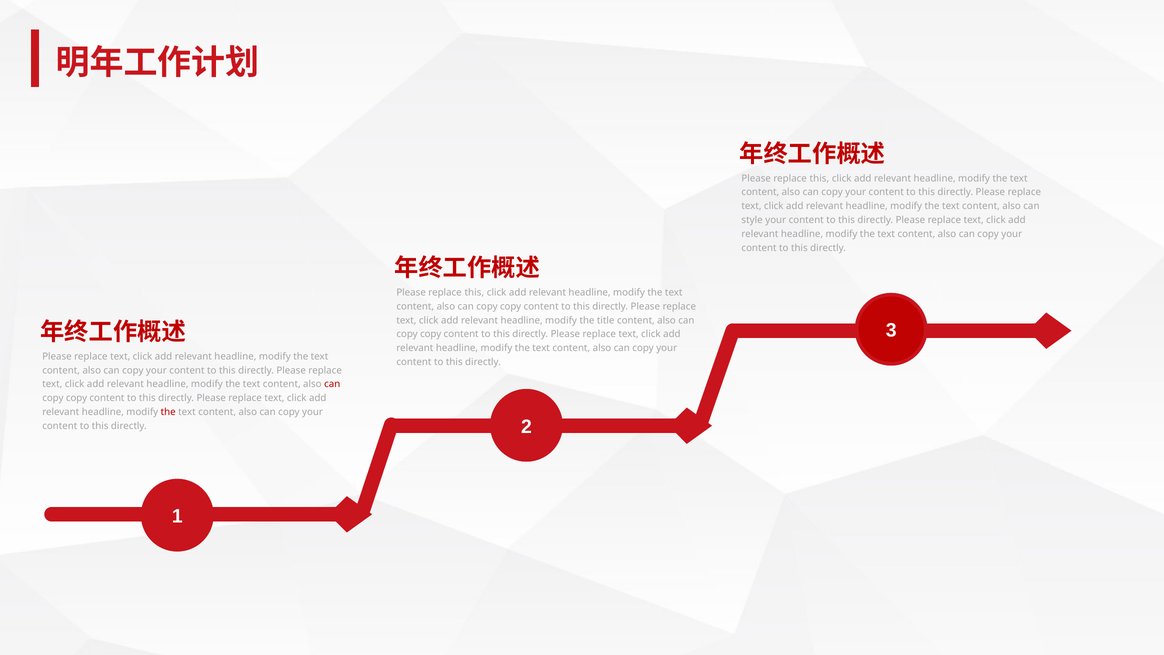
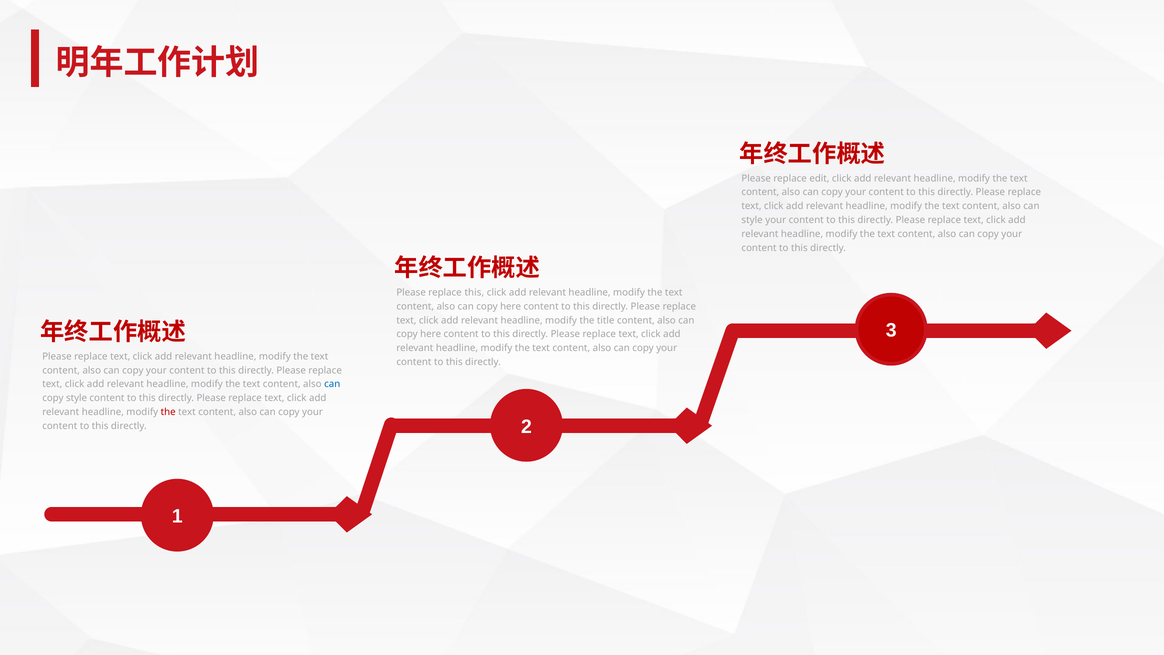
this at (819, 178): this -> edit
copy at (511, 306): copy -> here
copy at (431, 334): copy -> here
can at (332, 384) colour: red -> blue
copy at (77, 398): copy -> style
